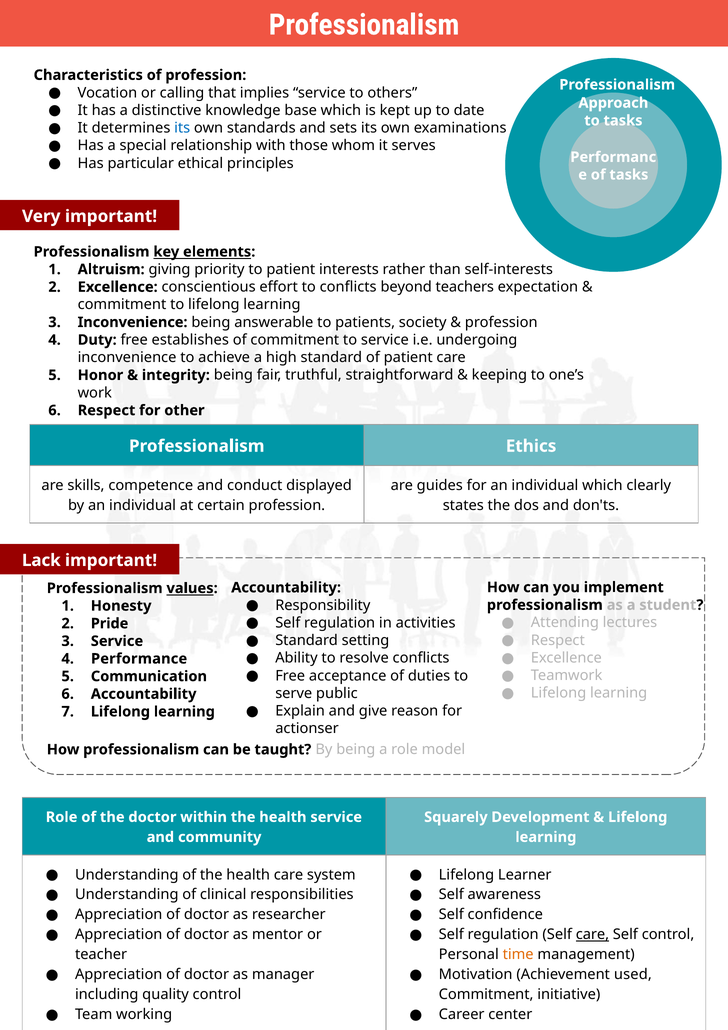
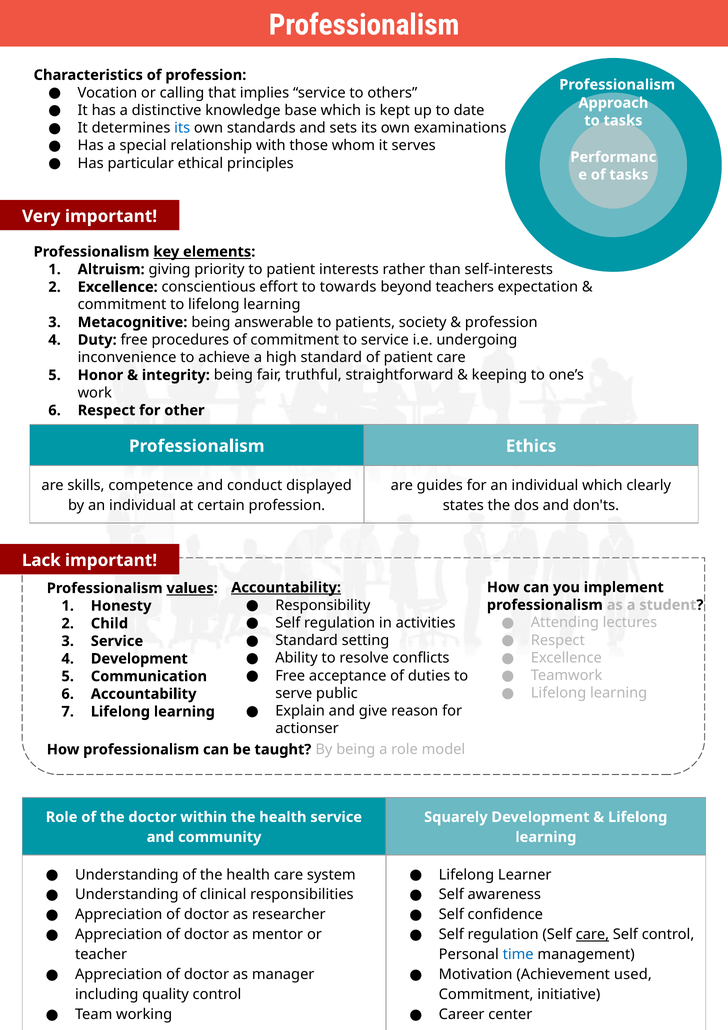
to conflicts: conflicts -> towards
Inconvenience at (133, 322): Inconvenience -> Metacognitive
establishes: establishes -> procedures
Accountability at (286, 587) underline: none -> present
Pride: Pride -> Child
Performance at (139, 658): Performance -> Development
time colour: orange -> blue
